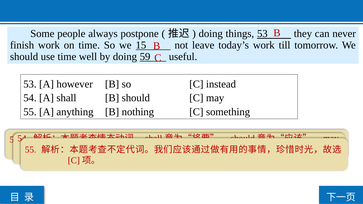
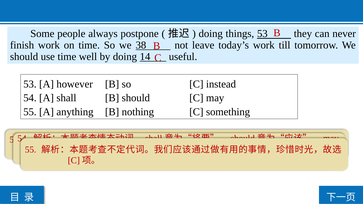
15: 15 -> 38
59: 59 -> 14
